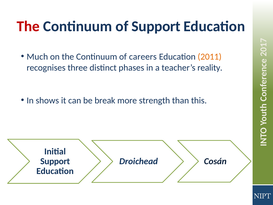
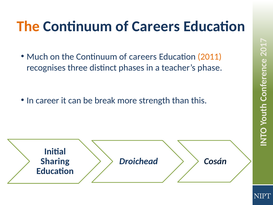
The at (28, 26) colour: red -> orange
Support at (156, 26): Support -> Careers
reality: reality -> phase
shows: shows -> career
Support at (55, 161): Support -> Sharing
